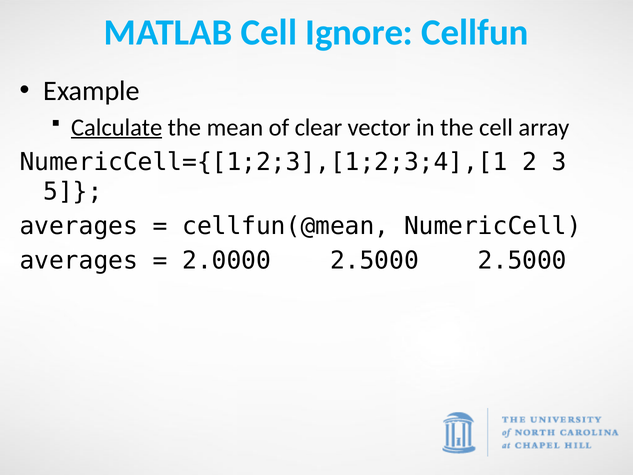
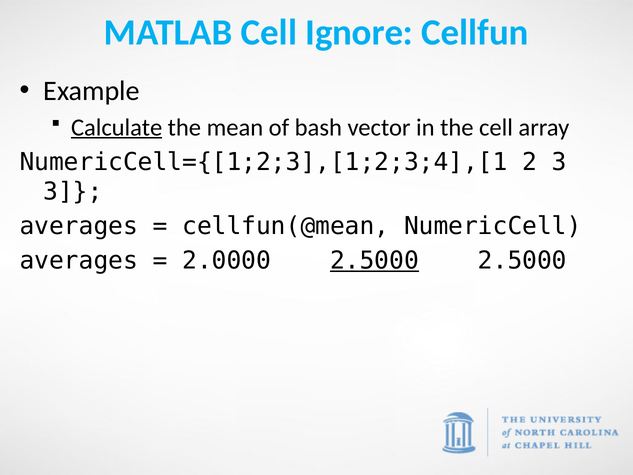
clear: clear -> bash
5 at (73, 191): 5 -> 3
2.5000 at (374, 260) underline: none -> present
